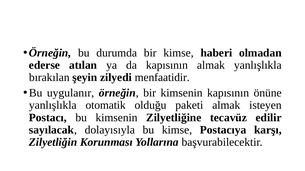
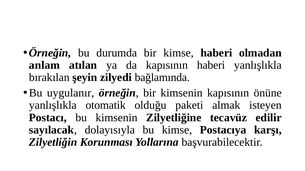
ederse: ederse -> anlam
kapısının almak: almak -> haberi
menfaatidir: menfaatidir -> bağlamında
